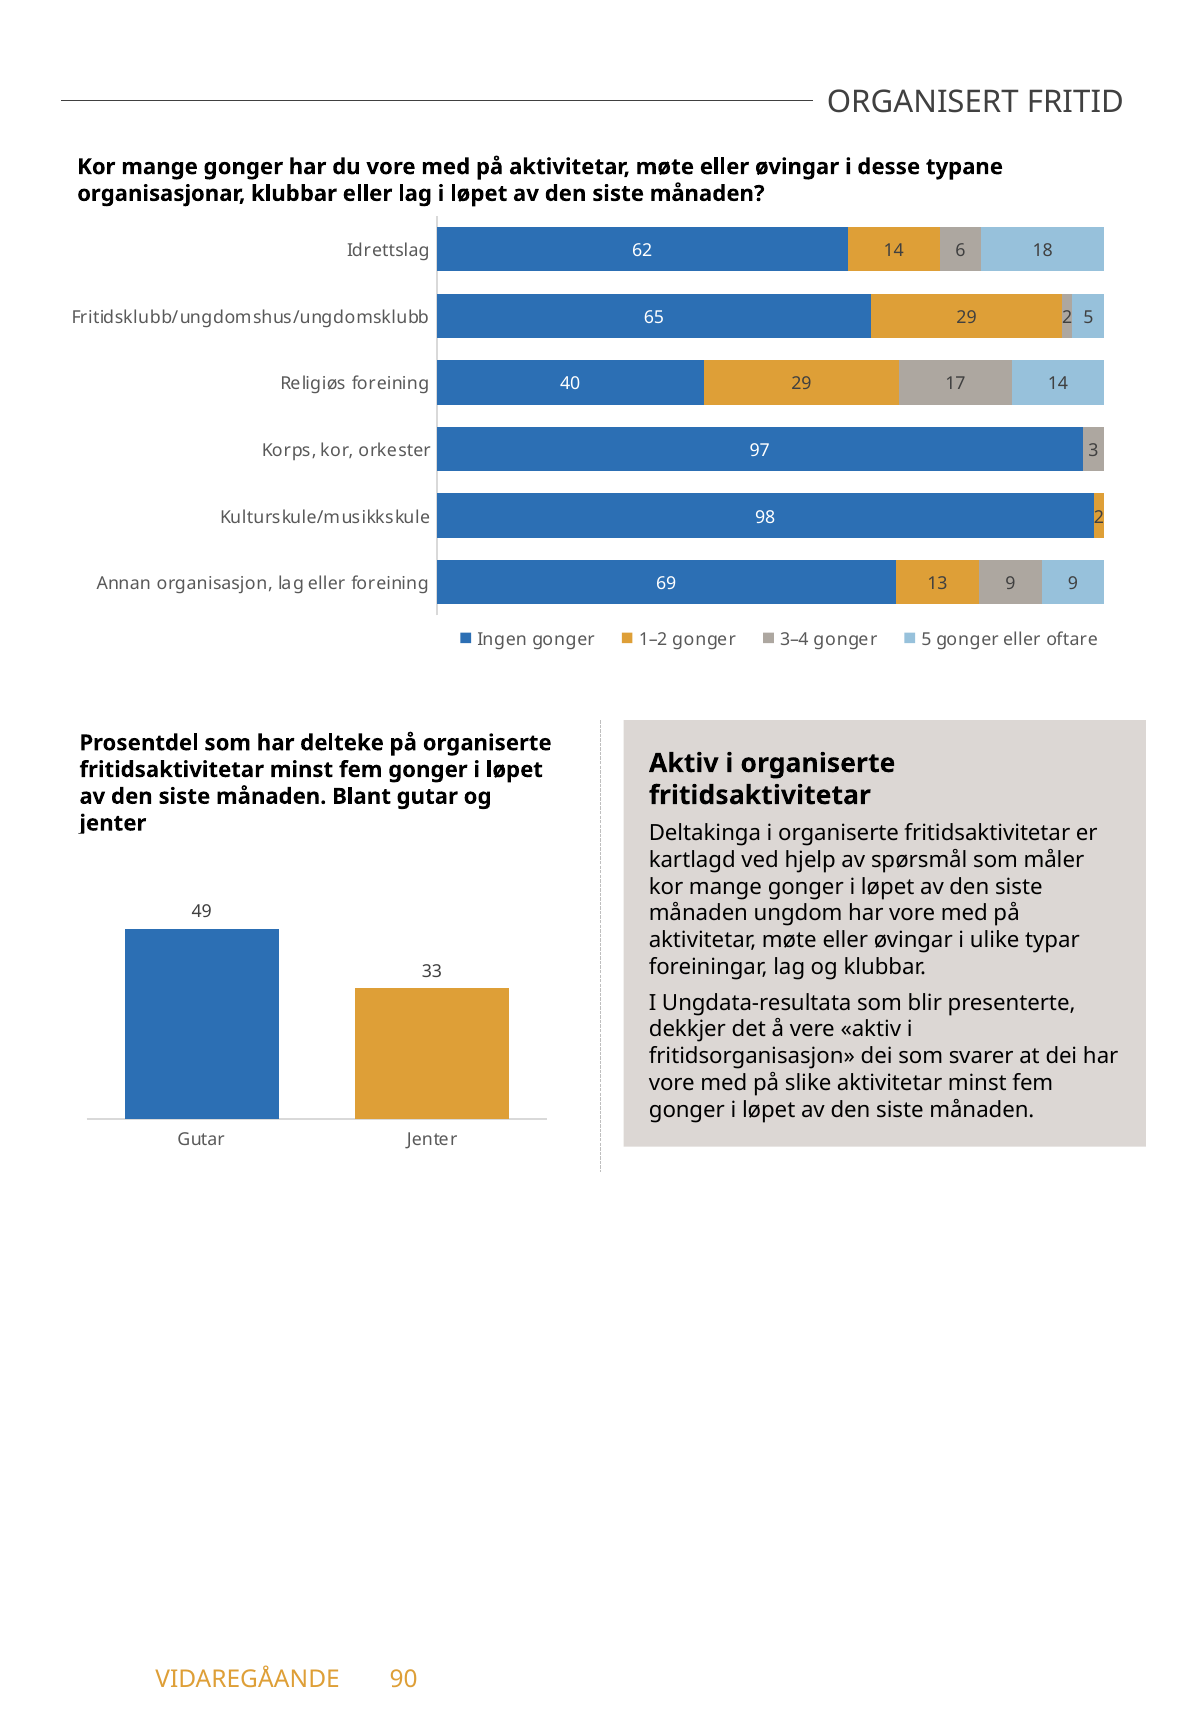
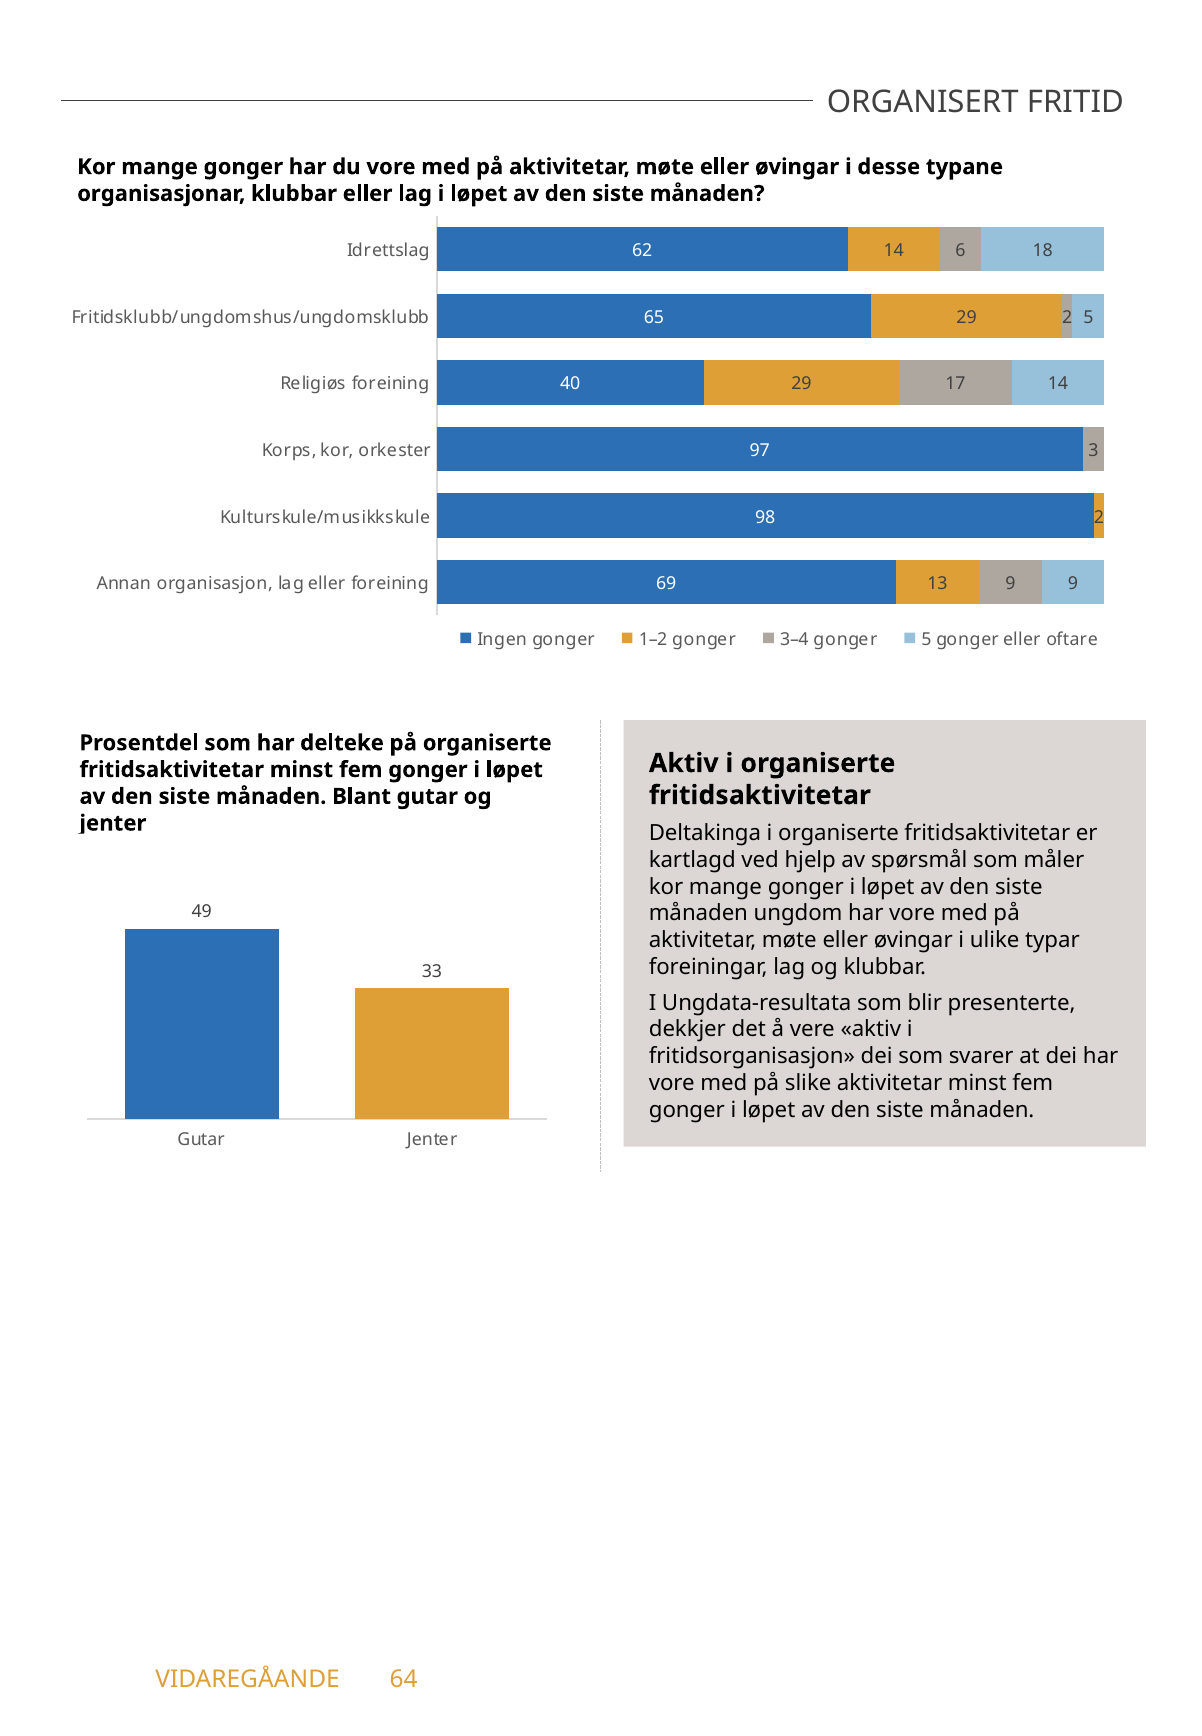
90: 90 -> 64
